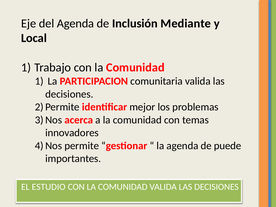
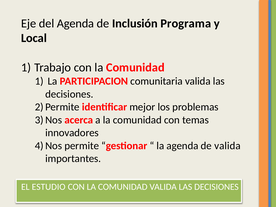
Mediante: Mediante -> Programa
de puede: puede -> valida
